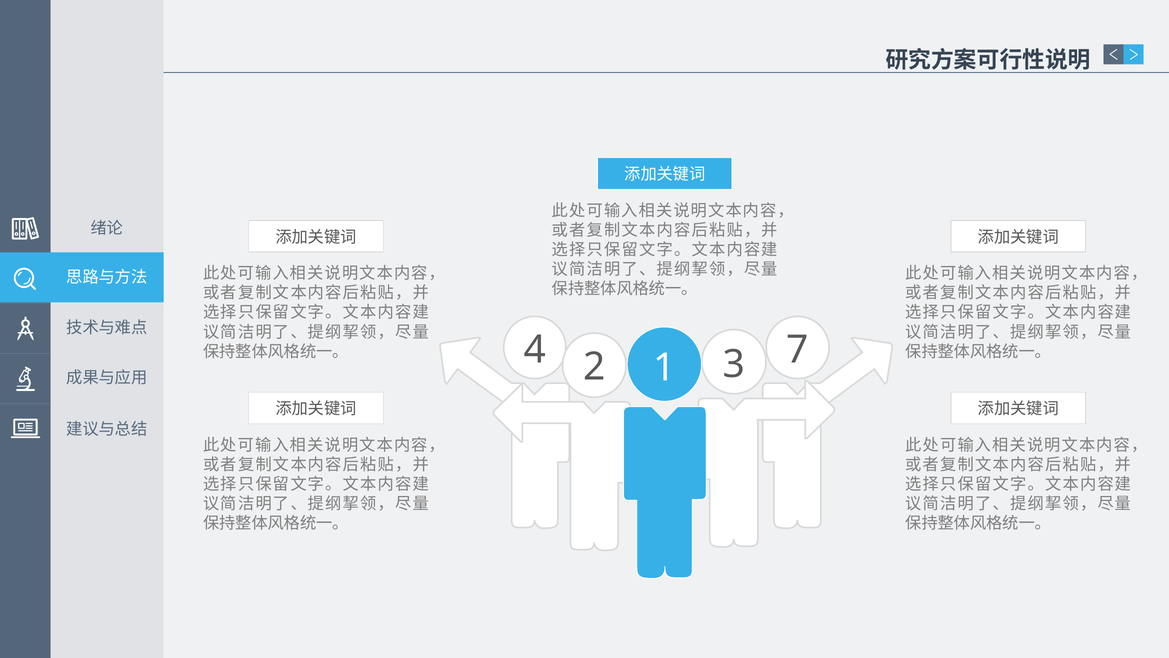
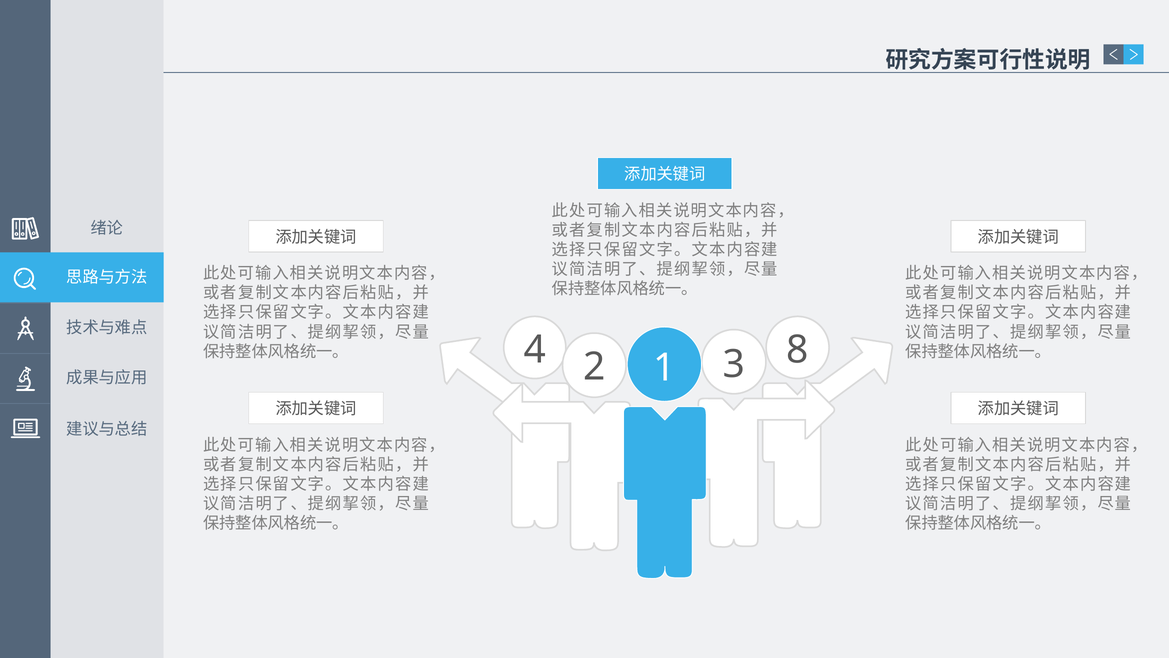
7: 7 -> 8
